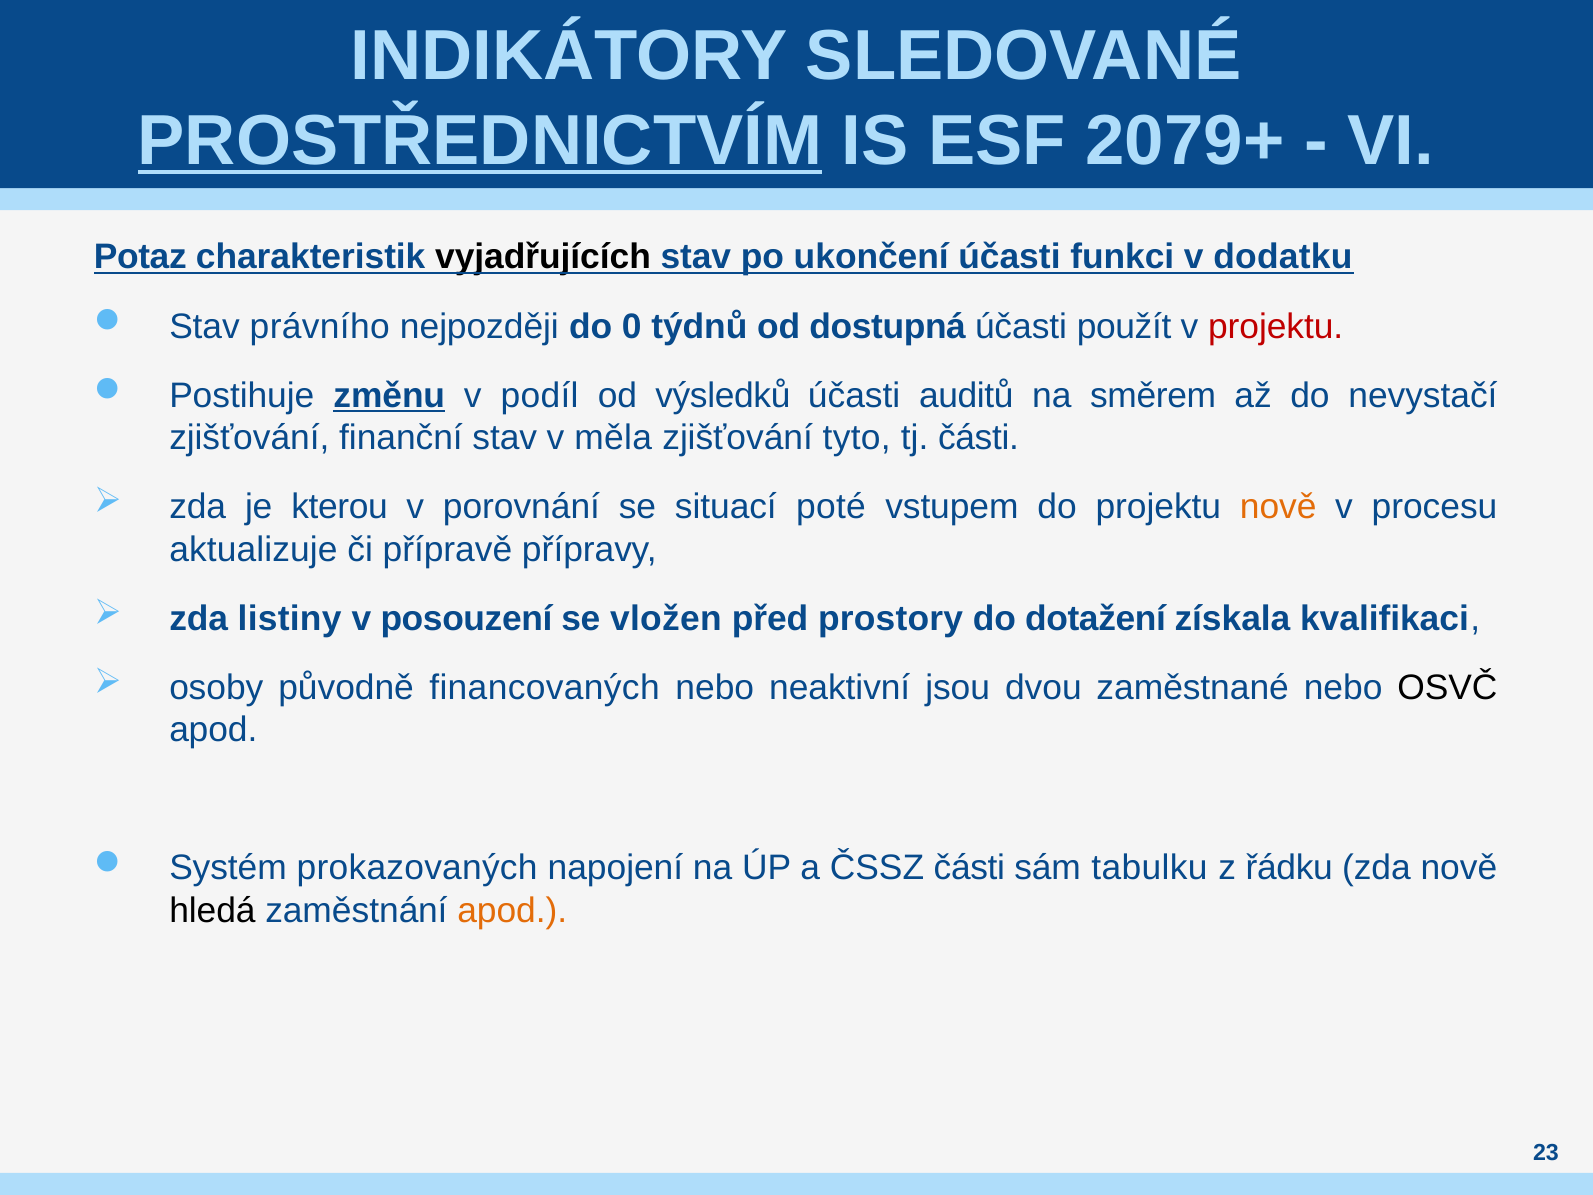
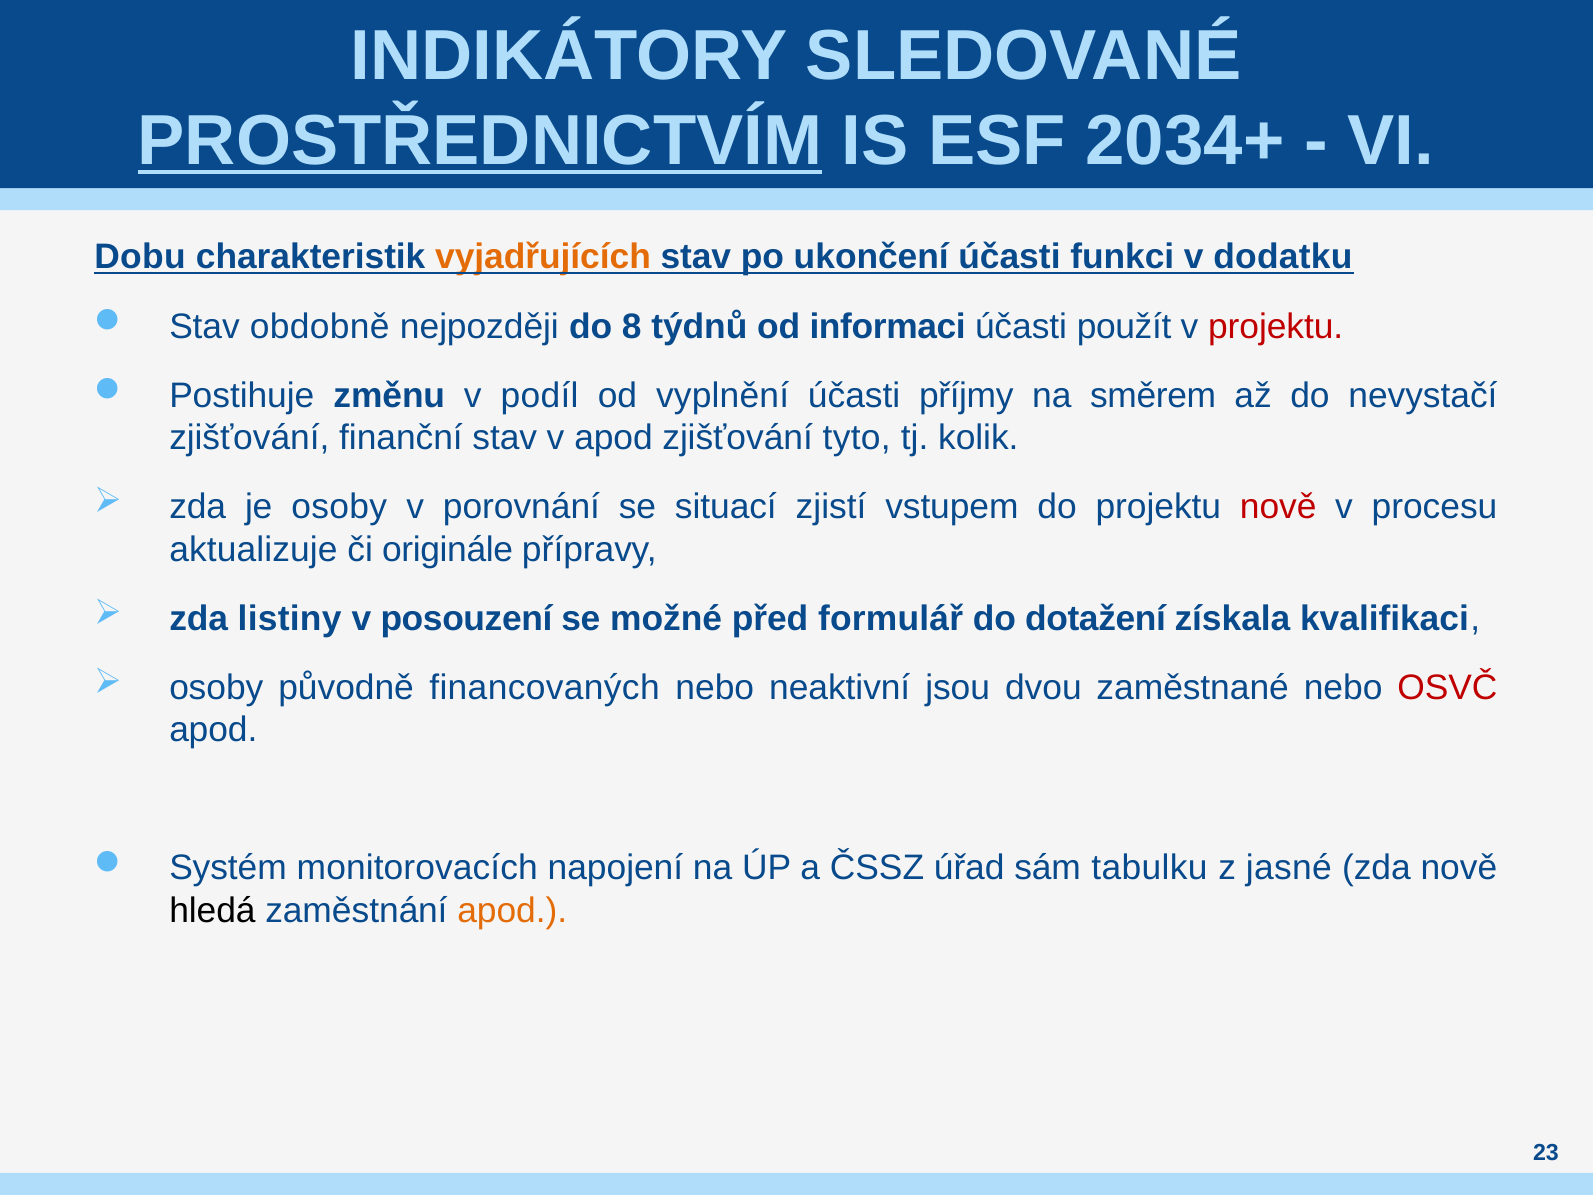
2079+: 2079+ -> 2034+
Potaz: Potaz -> Dobu
vyjadřujících colour: black -> orange
právního: právního -> obdobně
0: 0 -> 8
dostupná: dostupná -> informaci
změnu underline: present -> none
výsledků: výsledků -> vyplnění
auditů: auditů -> příjmy
v měla: měla -> apod
tj části: části -> kolik
je kterou: kterou -> osoby
poté: poté -> zjistí
nově at (1278, 507) colour: orange -> red
přípravě: přípravě -> originále
vložen: vložen -> možné
prostory: prostory -> formulář
OSVČ colour: black -> red
prokazovaných: prokazovaných -> monitorovacích
ČSSZ části: části -> úřad
řádku: řádku -> jasné
